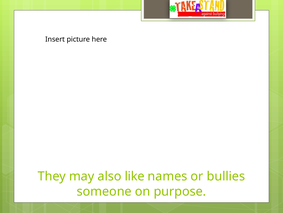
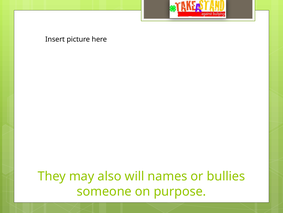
like: like -> will
